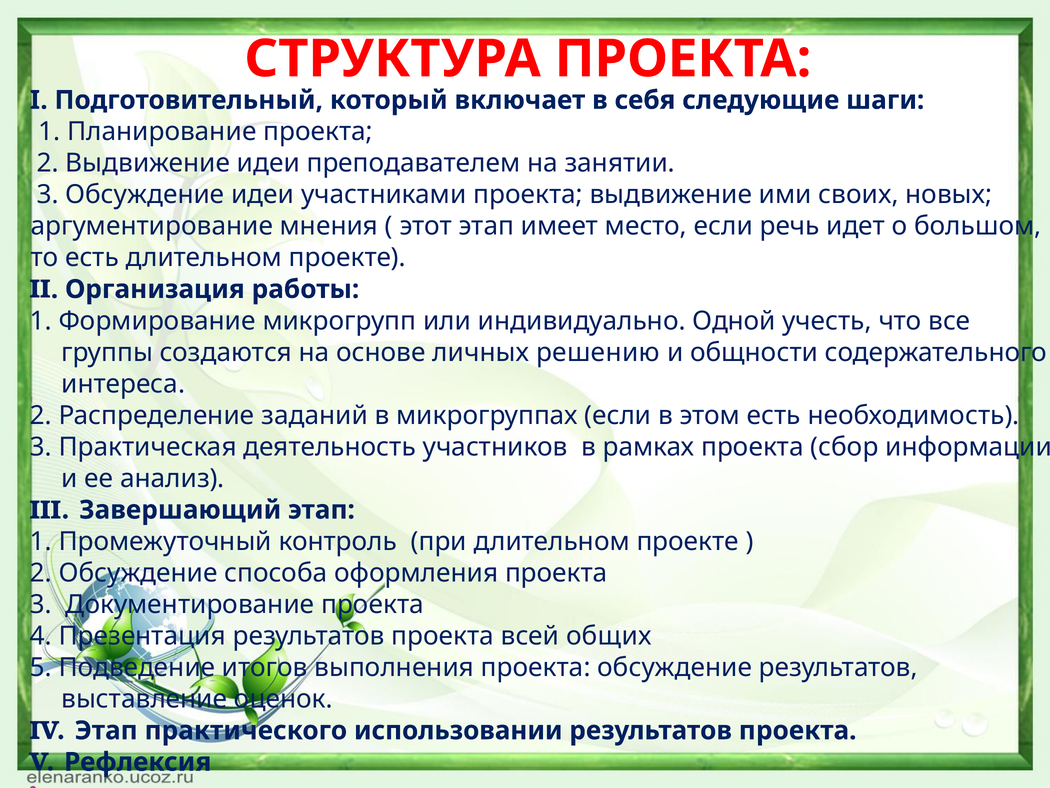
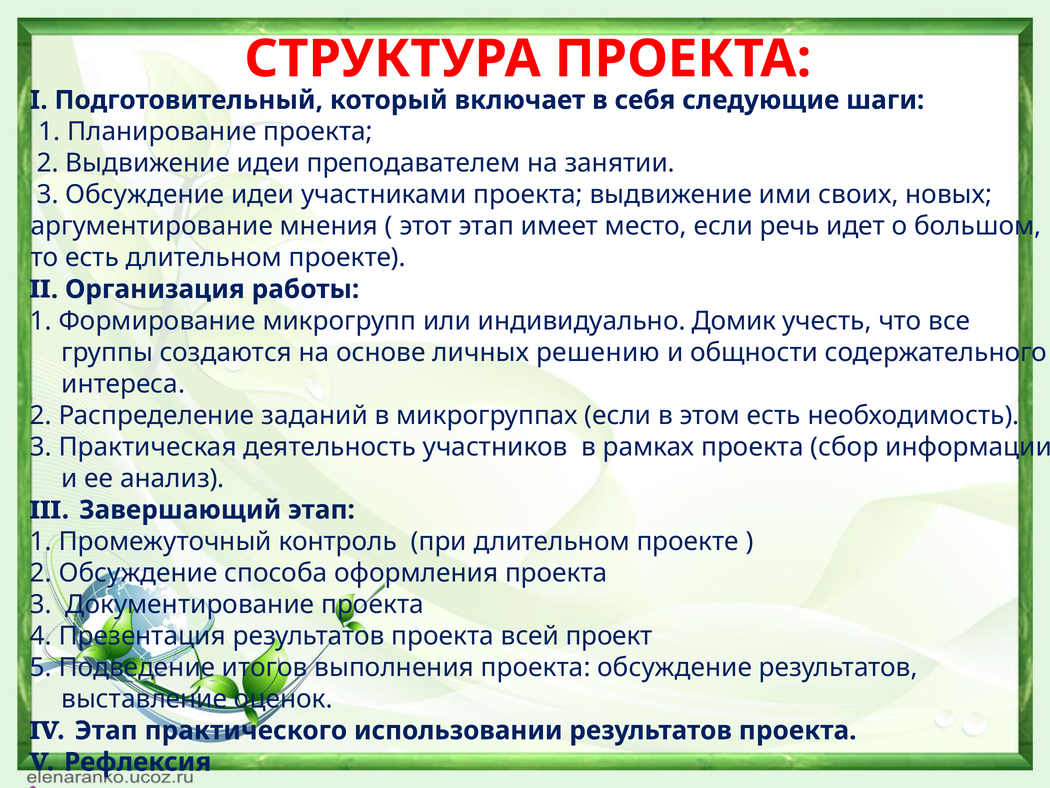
Одной: Одной -> Домик
общих: общих -> проект
